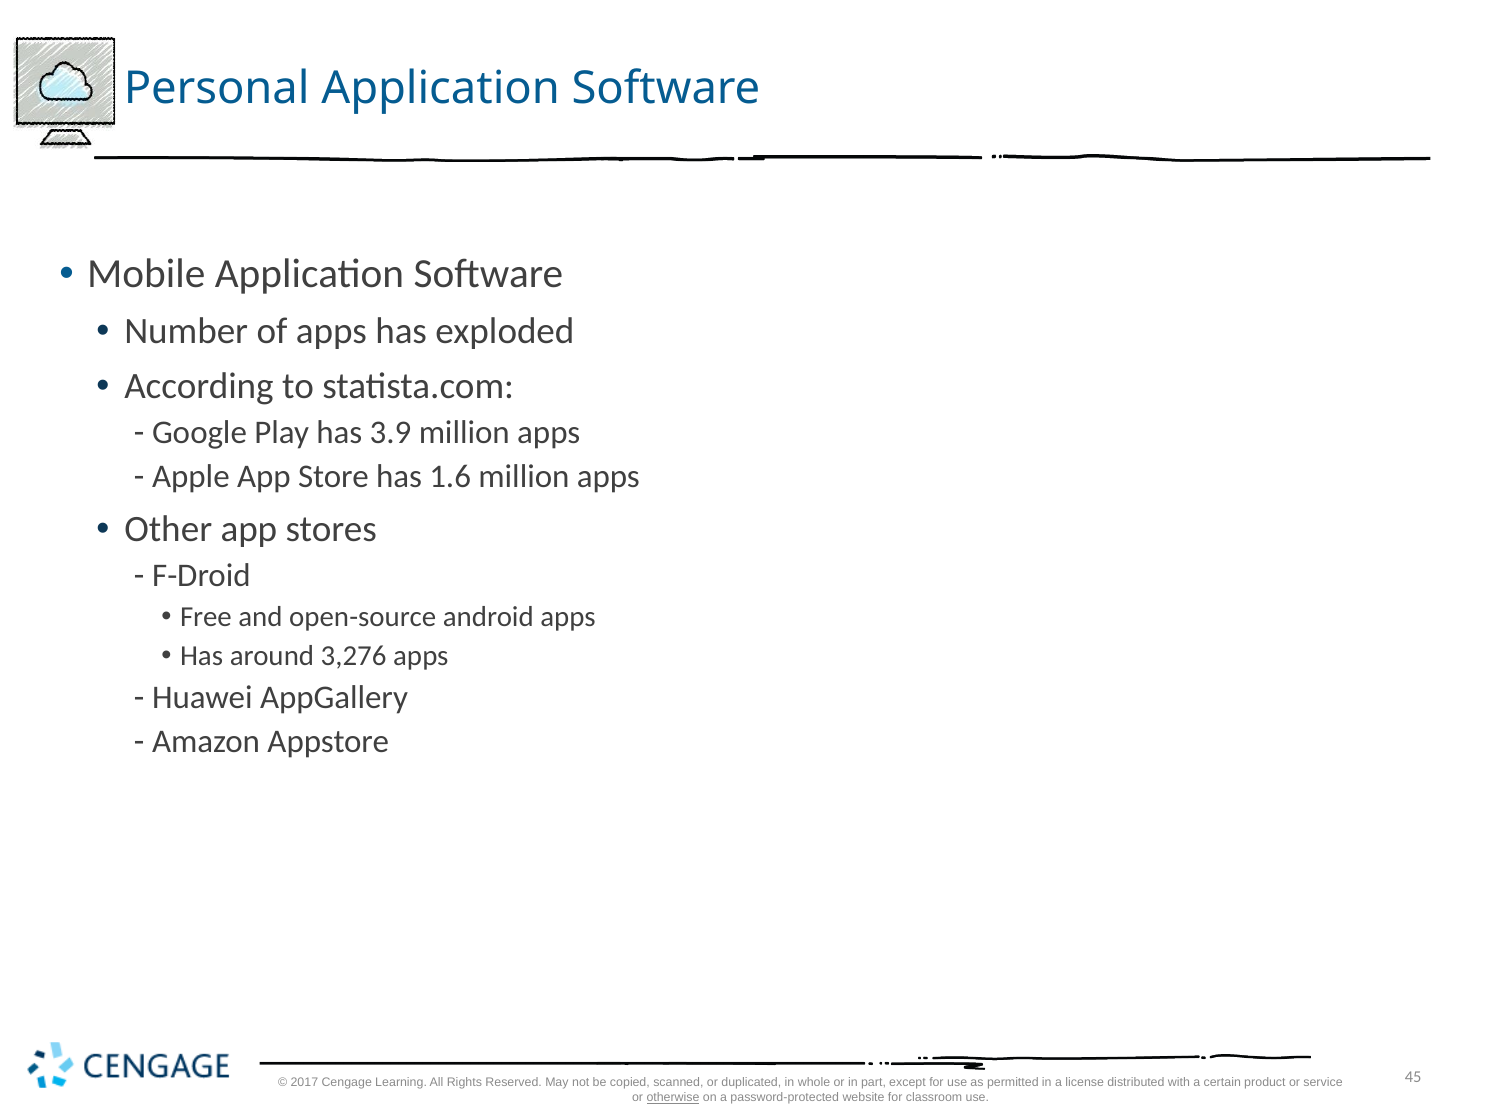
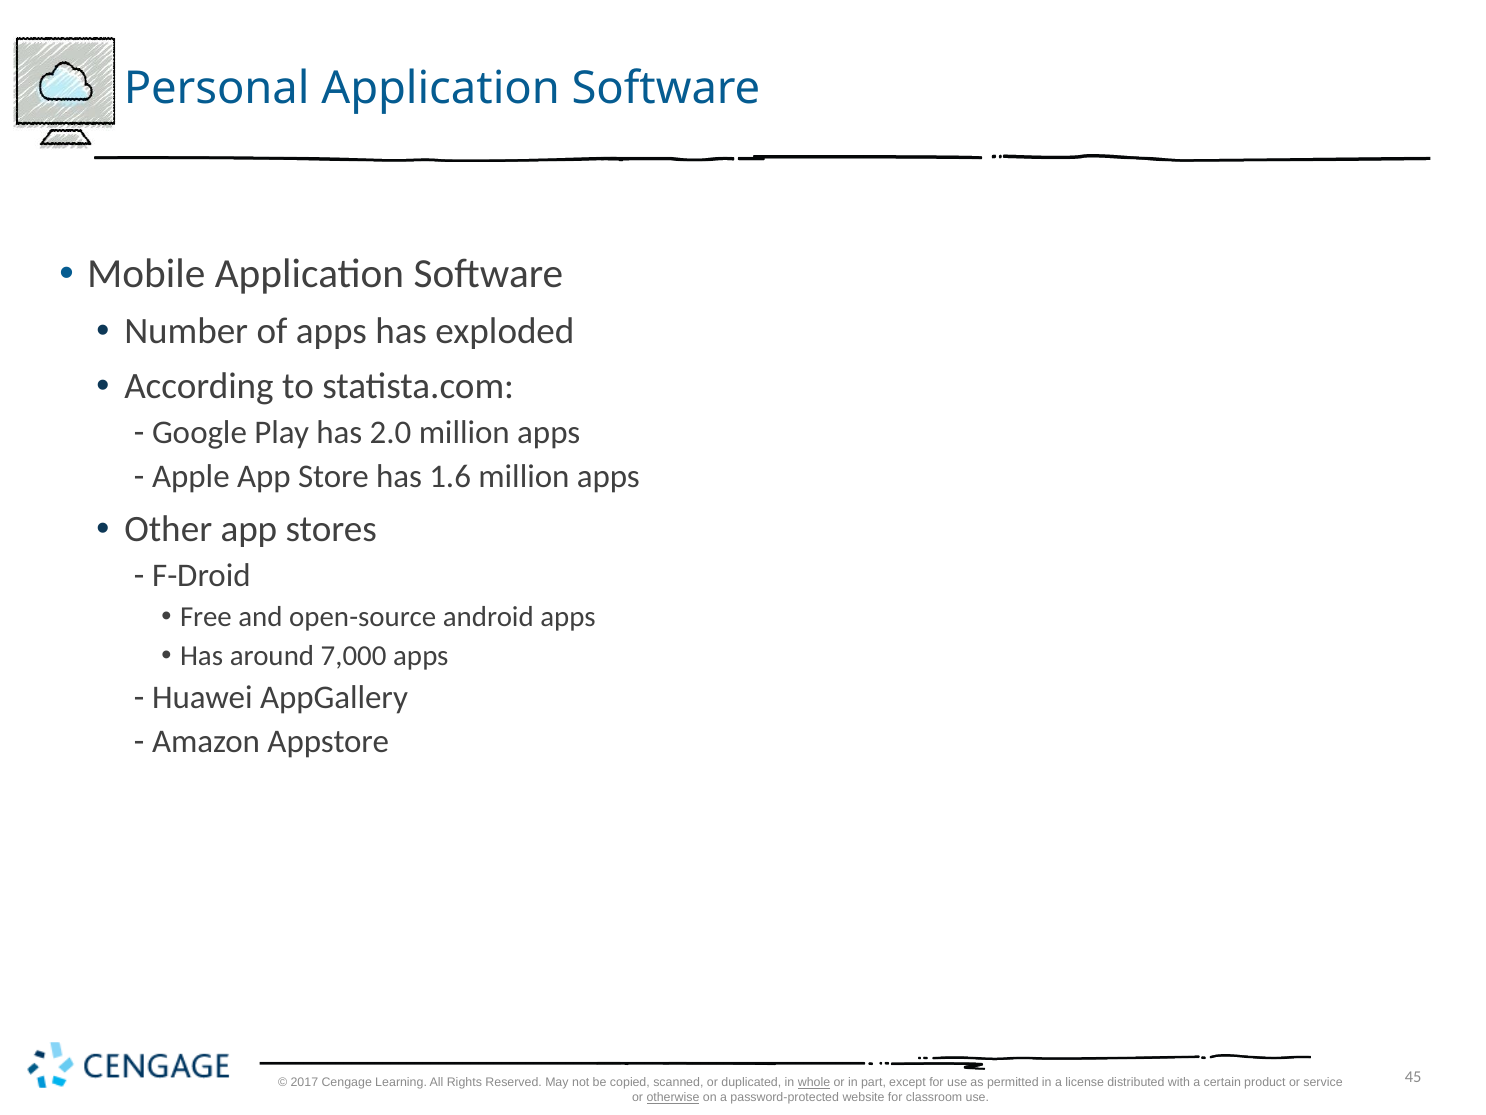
3.9: 3.9 -> 2.0
3,276: 3,276 -> 7,000
whole underline: none -> present
